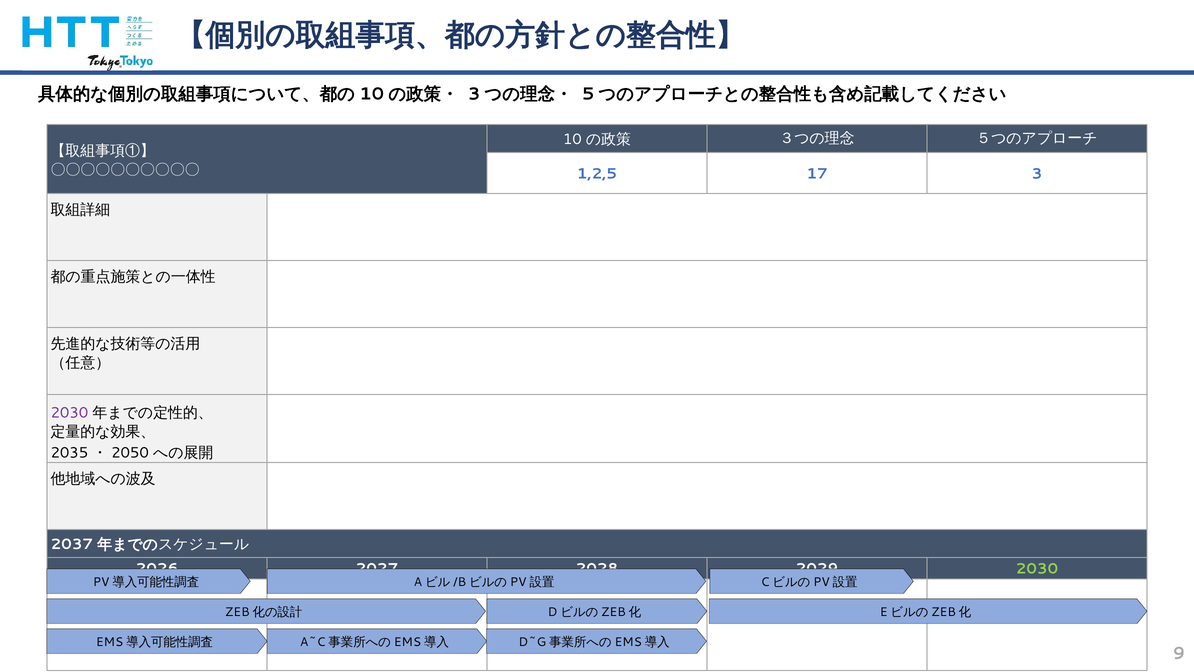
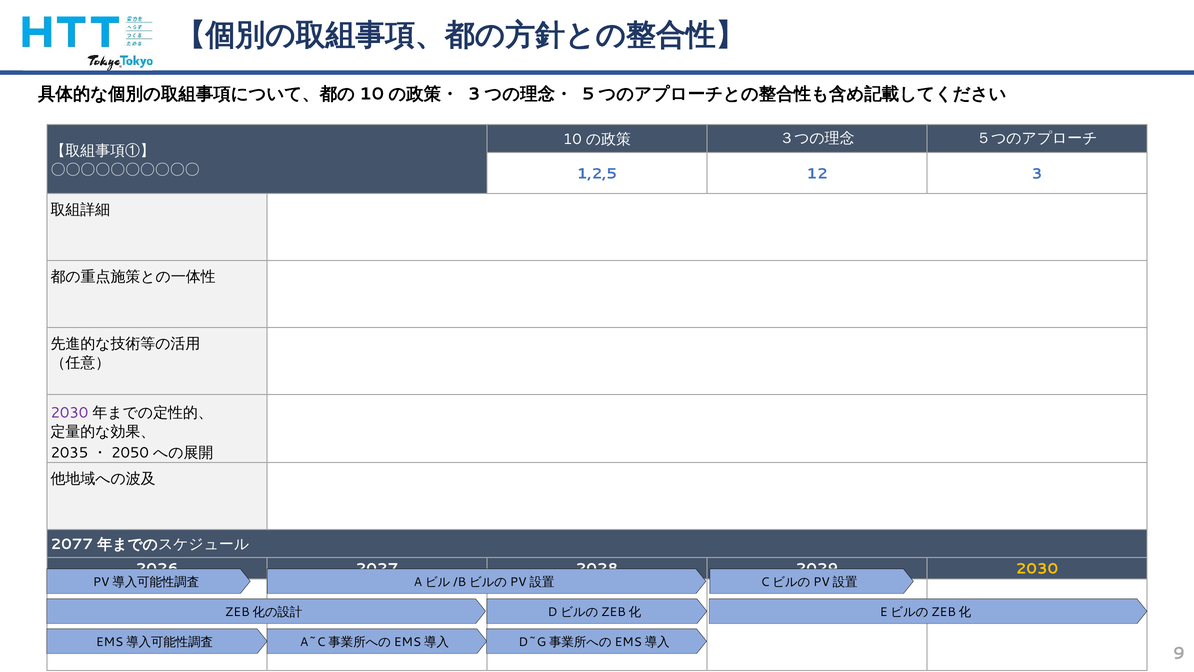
17: 17 -> 12
2037: 2037 -> 2077
2030 at (1037, 569) colour: light green -> yellow
